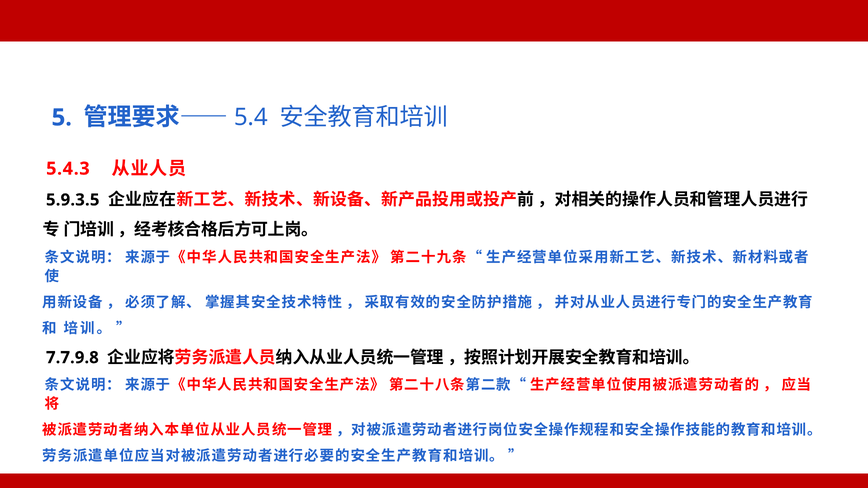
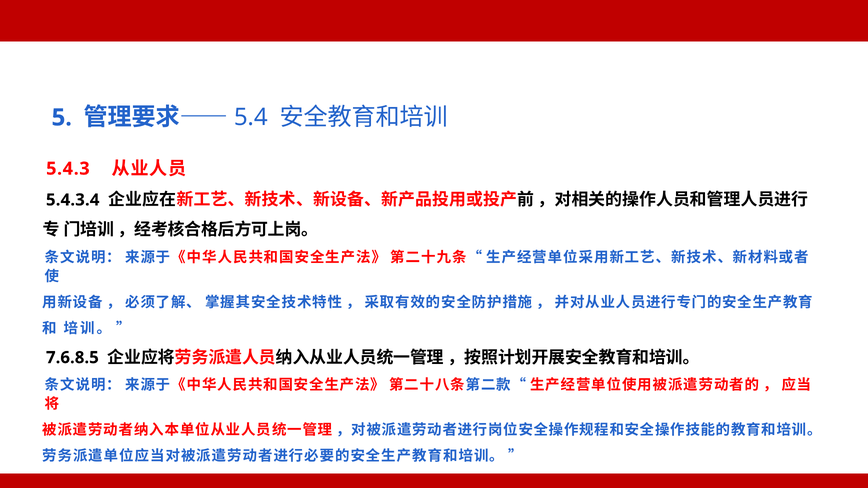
5.9.3.5: 5.9.3.5 -> 5.4.3.4
7.7.9.8: 7.7.9.8 -> 7.6.8.5
